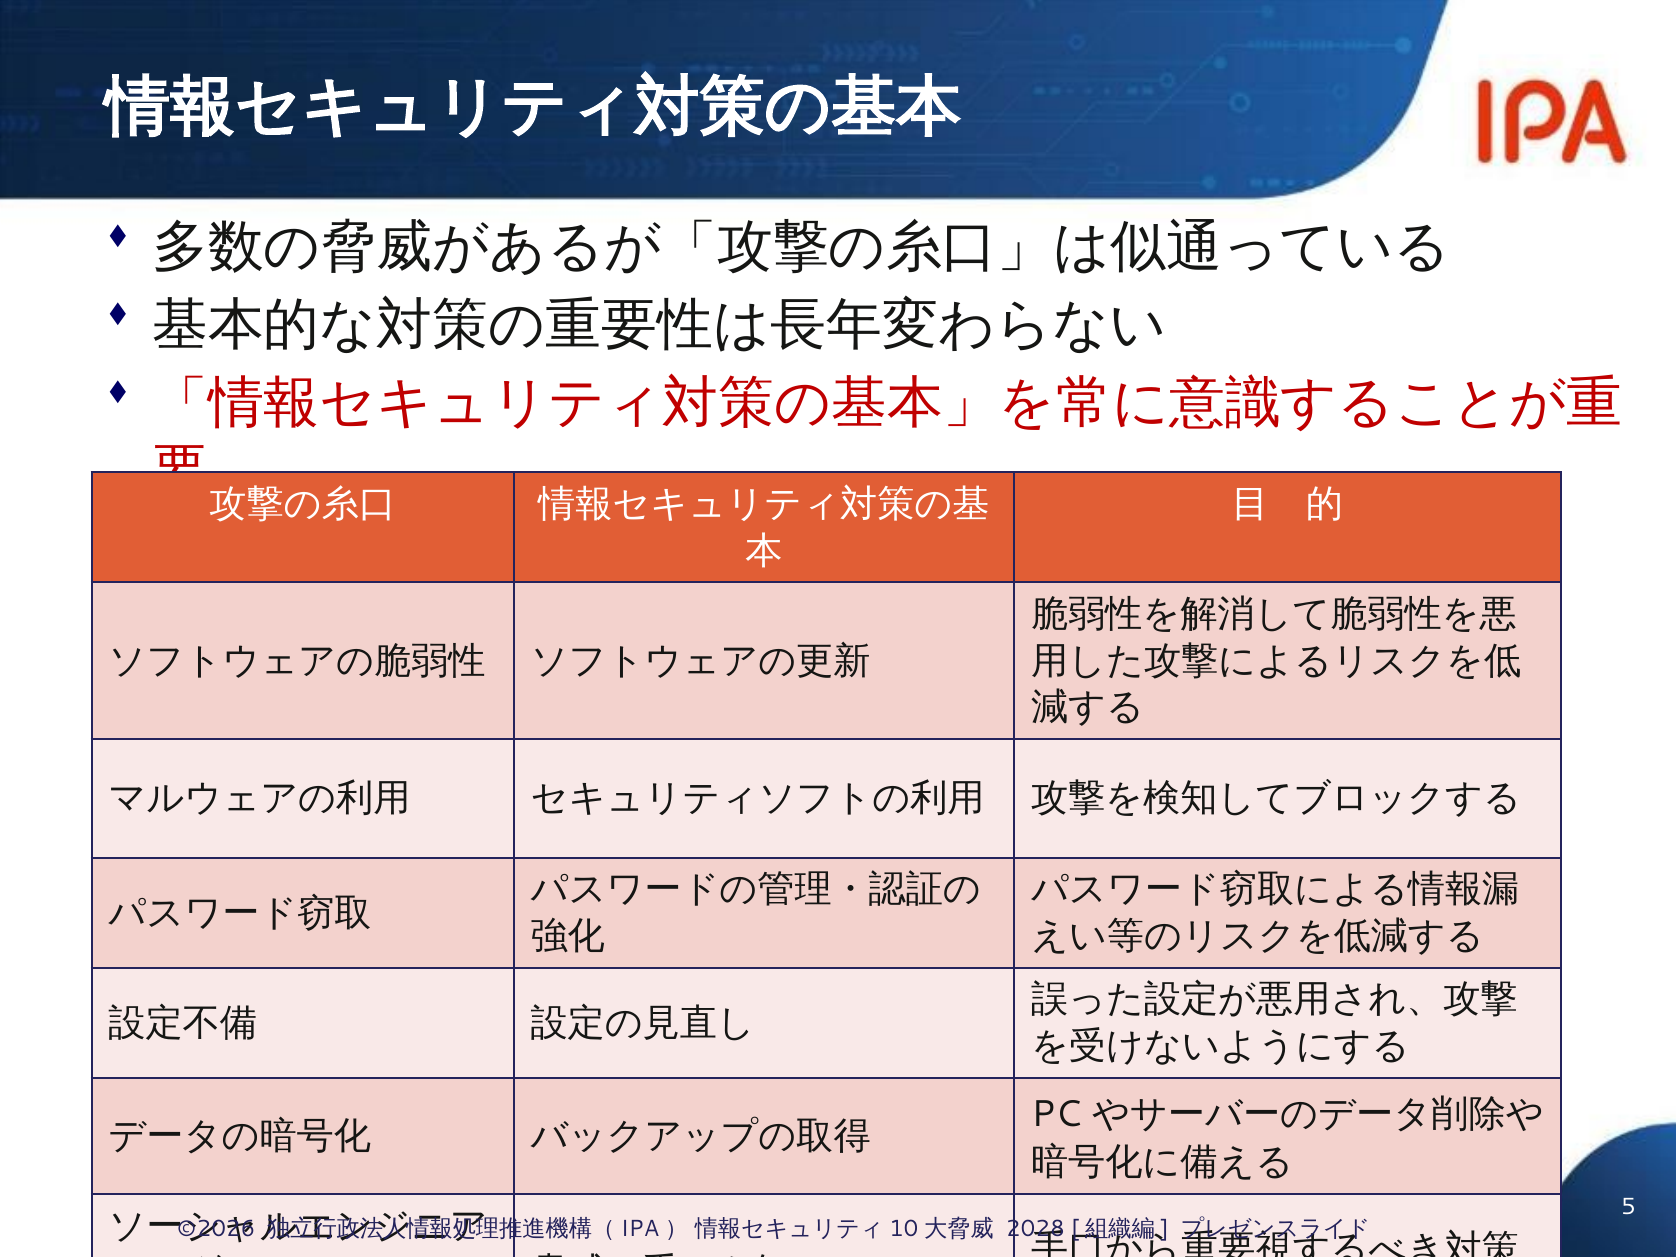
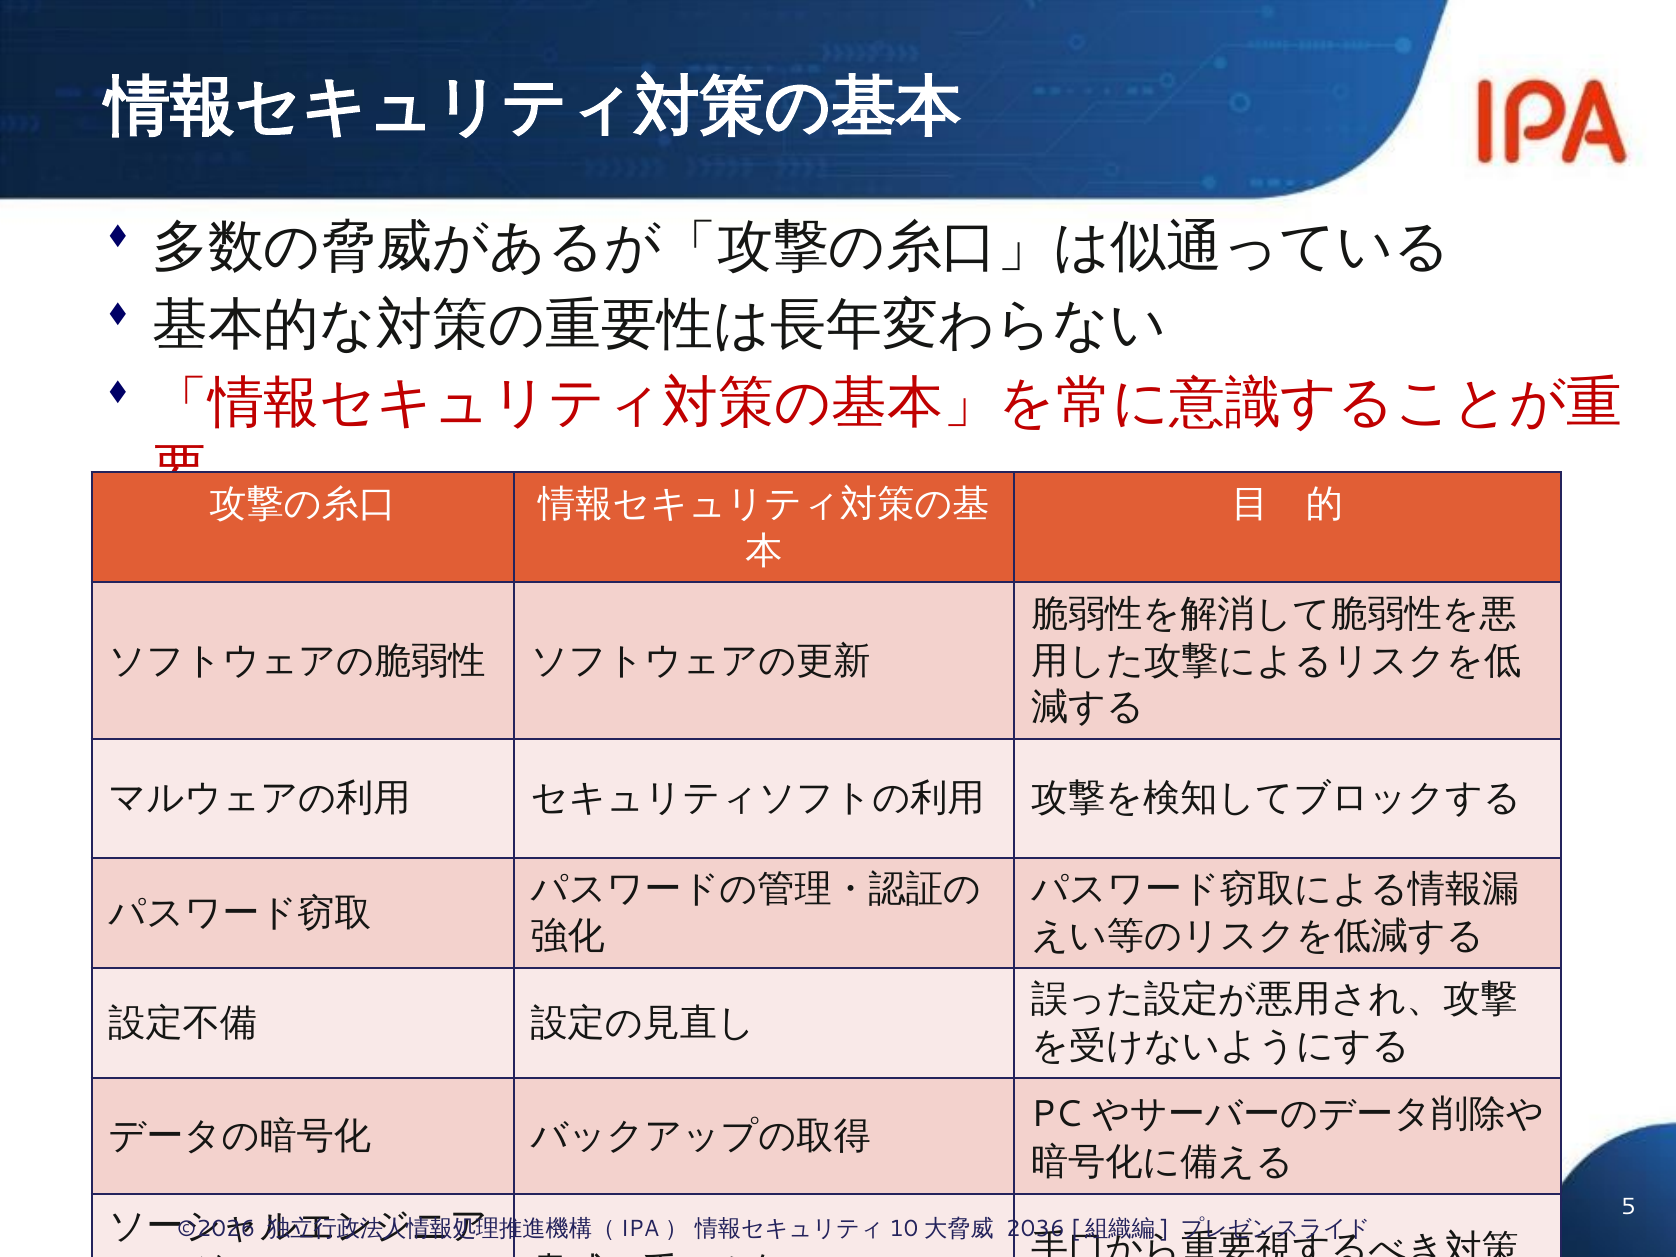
2028: 2028 -> 2036
